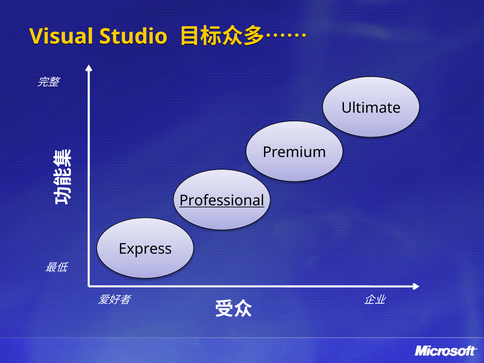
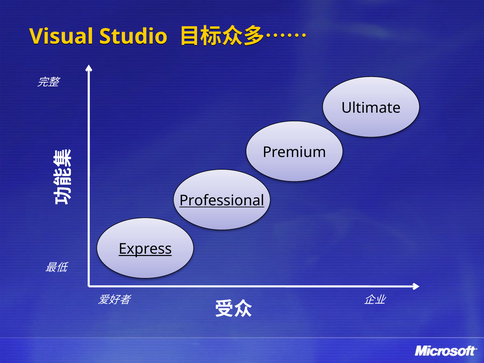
Express underline: none -> present
